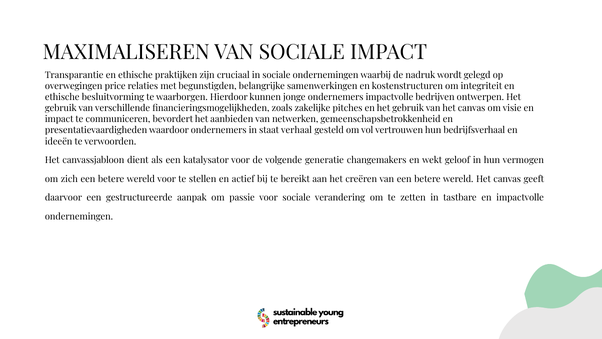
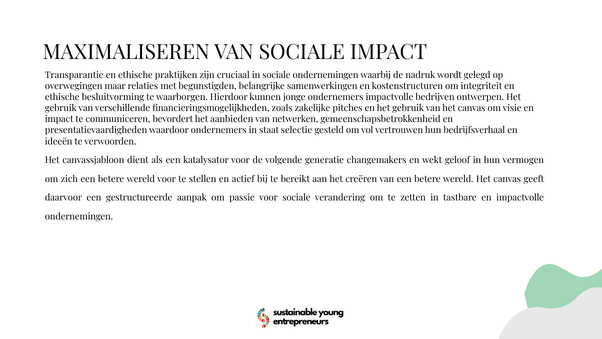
price: price -> maar
verhaal: verhaal -> selectie
